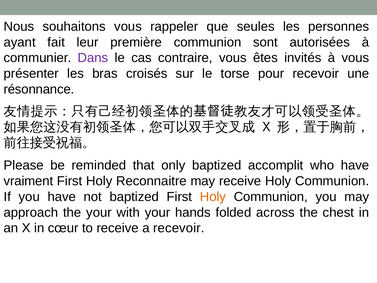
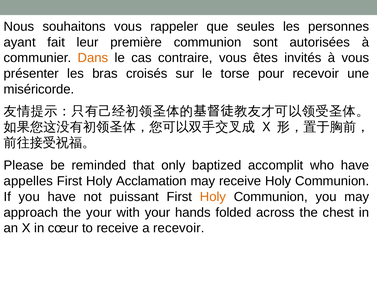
Dans colour: purple -> orange
résonnance: résonnance -> miséricorde
vraiment: vraiment -> appelles
Reconnaitre: Reconnaitre -> Acclamation
not baptized: baptized -> puissant
